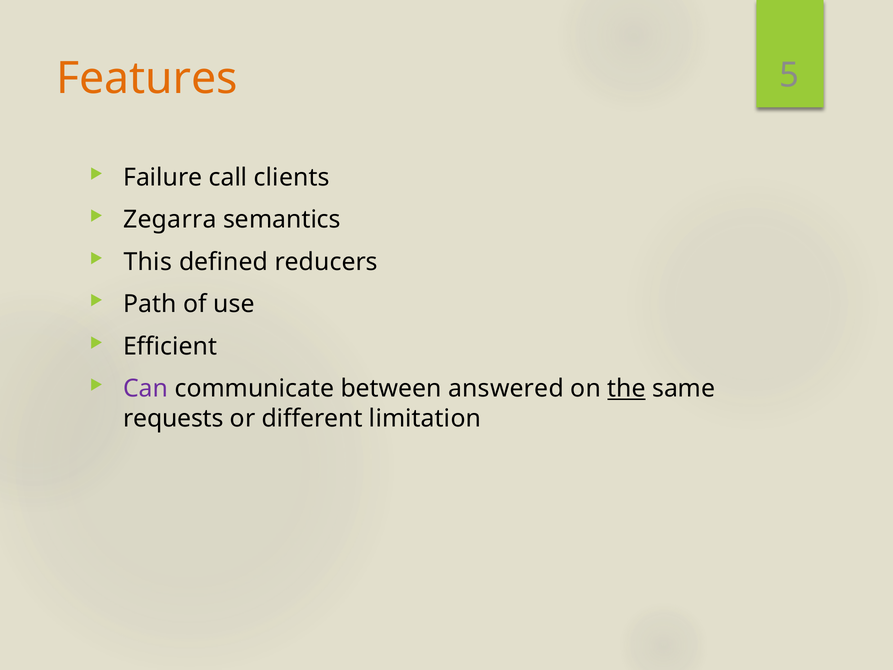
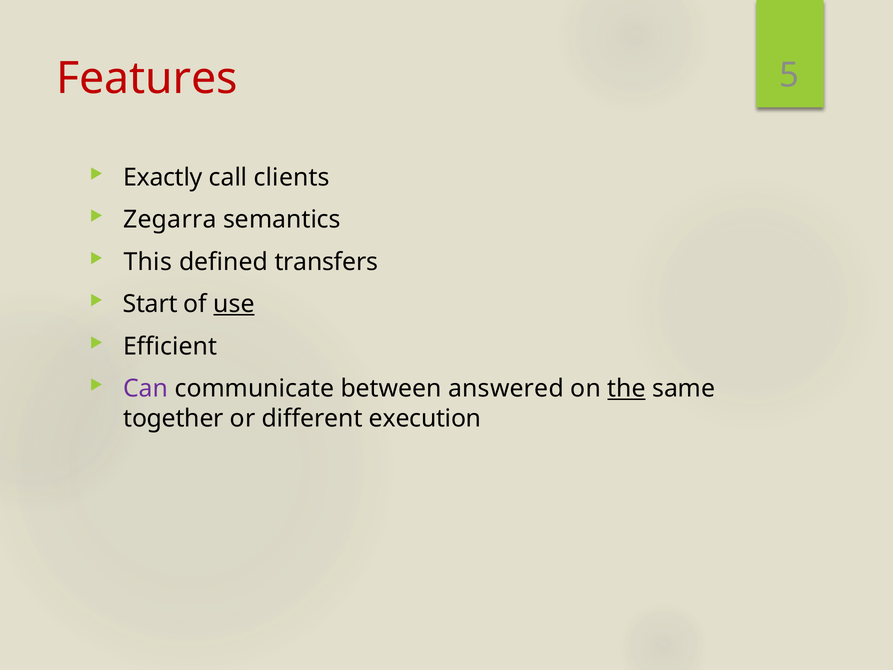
Features colour: orange -> red
Failure: Failure -> Exactly
reducers: reducers -> transfers
Path: Path -> Start
use underline: none -> present
requests: requests -> together
limitation: limitation -> execution
